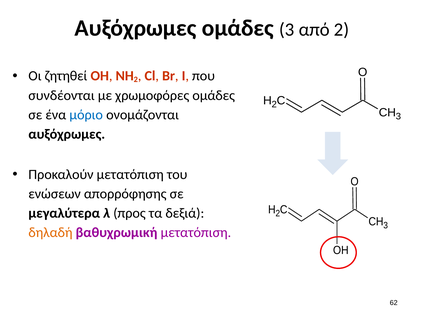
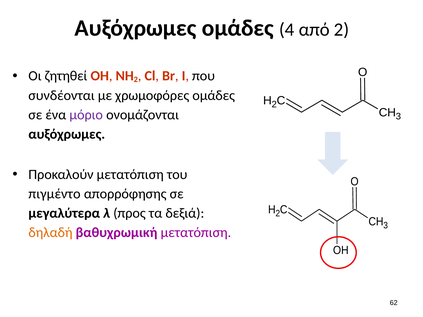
ομάδες 3: 3 -> 4
μόριο colour: blue -> purple
ενώσεων: ενώσεων -> πιγμέντο
